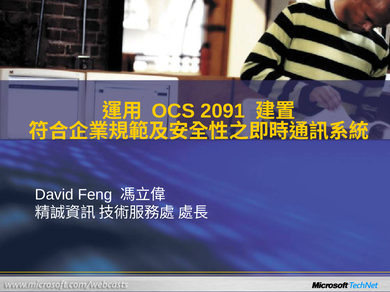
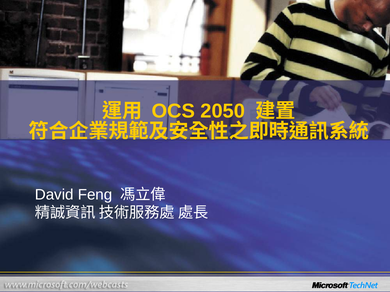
2091: 2091 -> 2050
